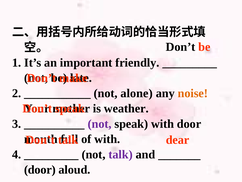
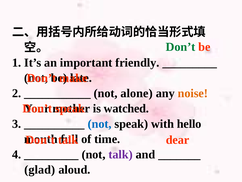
Don’t at (181, 47) colour: black -> green
weather: weather -> watched
not at (100, 123) colour: purple -> blue
with door: door -> hello
of with: with -> time
door at (40, 169): door -> glad
